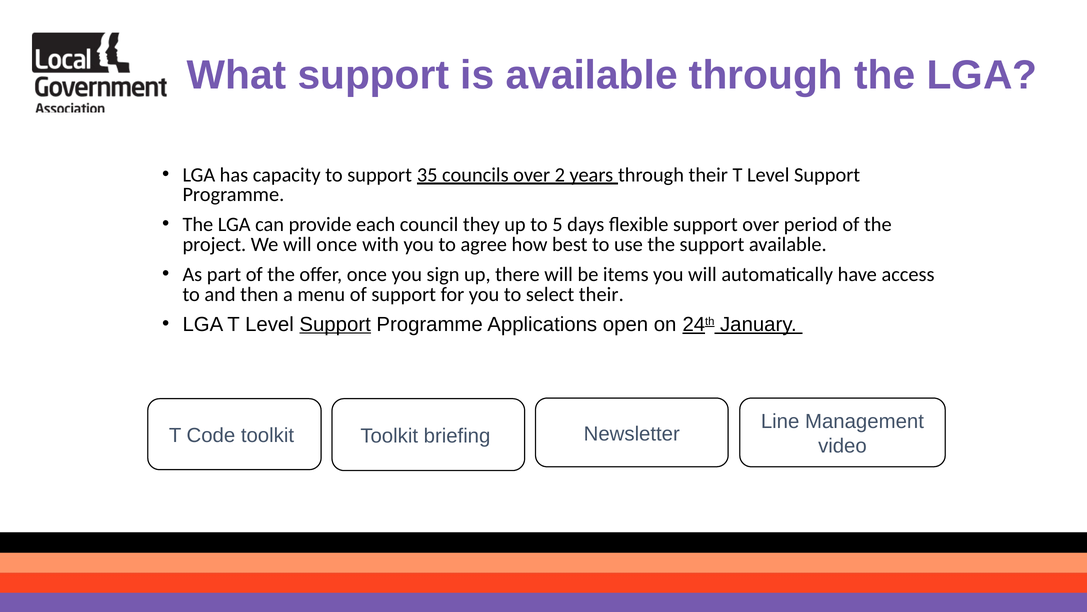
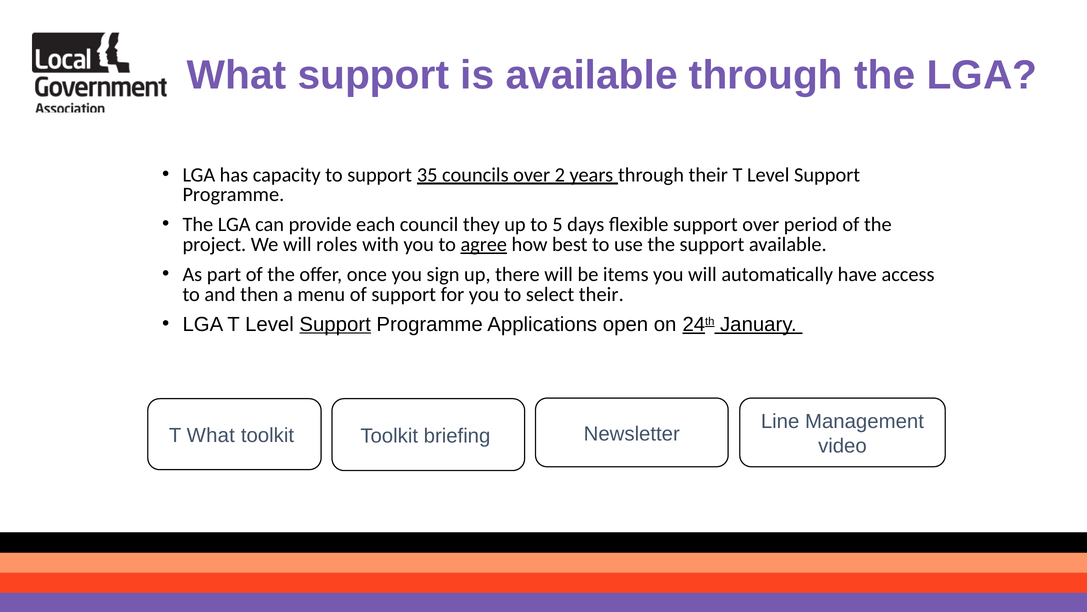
will once: once -> roles
agree underline: none -> present
T Code: Code -> What
